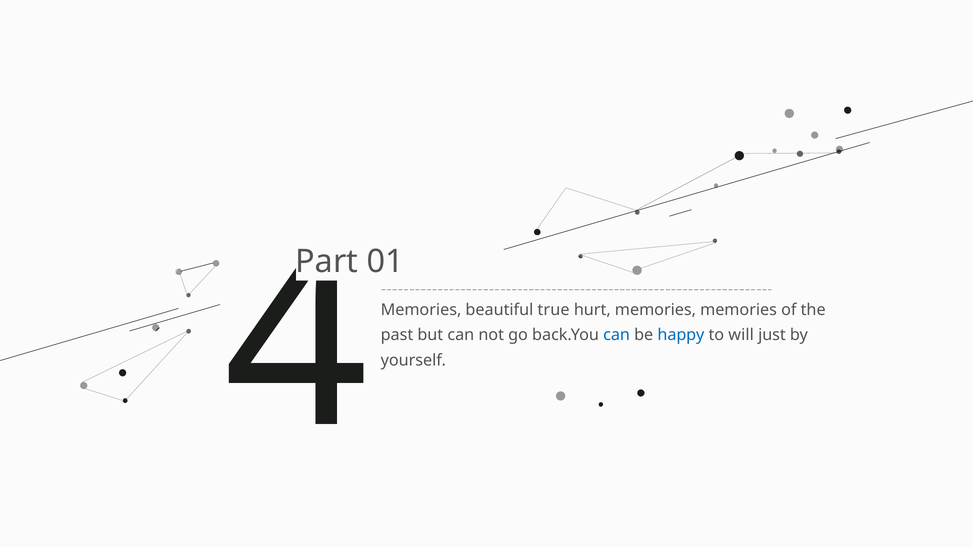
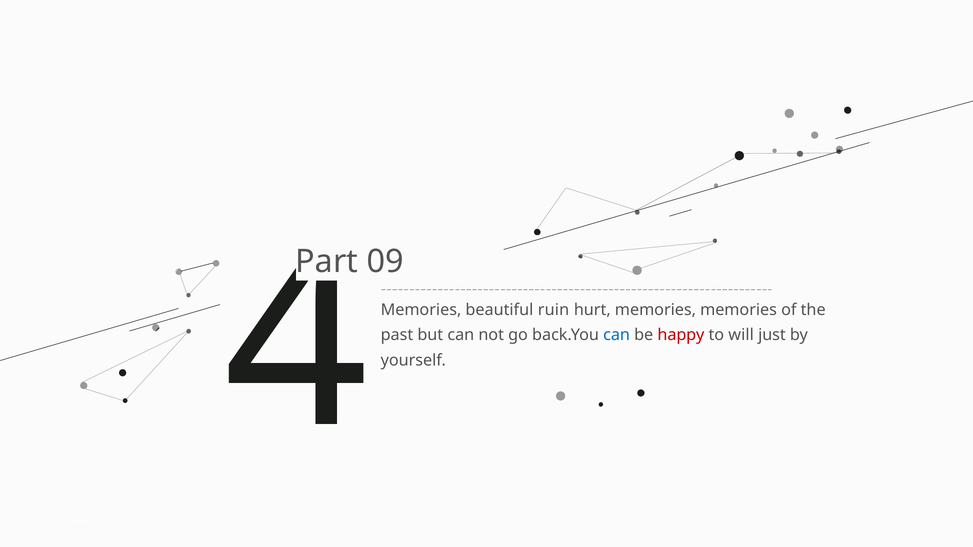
01: 01 -> 09
true: true -> ruin
happy colour: blue -> red
